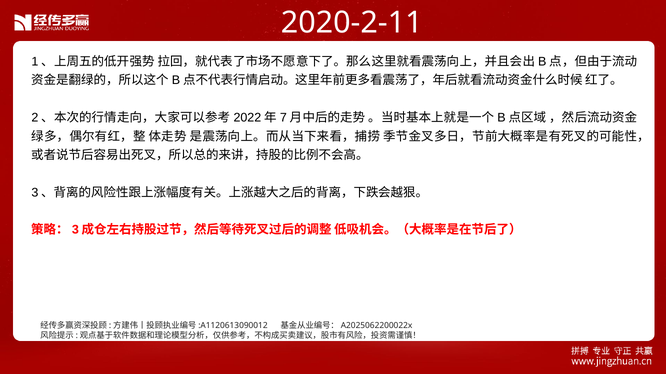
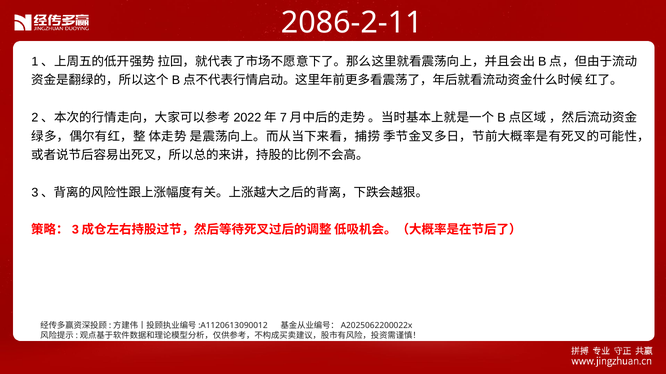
2020-2-11: 2020-2-11 -> 2086-2-11
